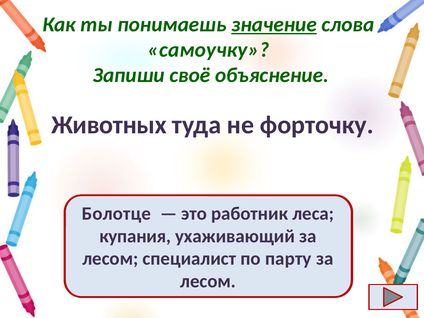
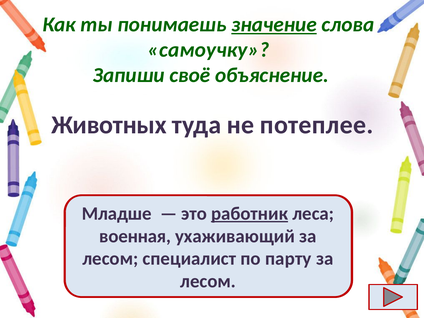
форточку: форточку -> потеплее
Болотце: Болотце -> Младше
работник underline: none -> present
купания: купания -> военная
